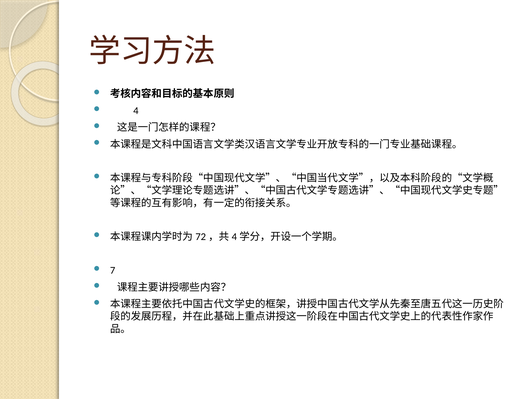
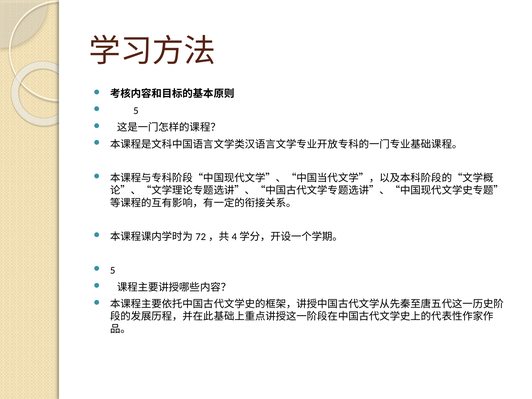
4 at (136, 111): 4 -> 5
7 at (113, 270): 7 -> 5
